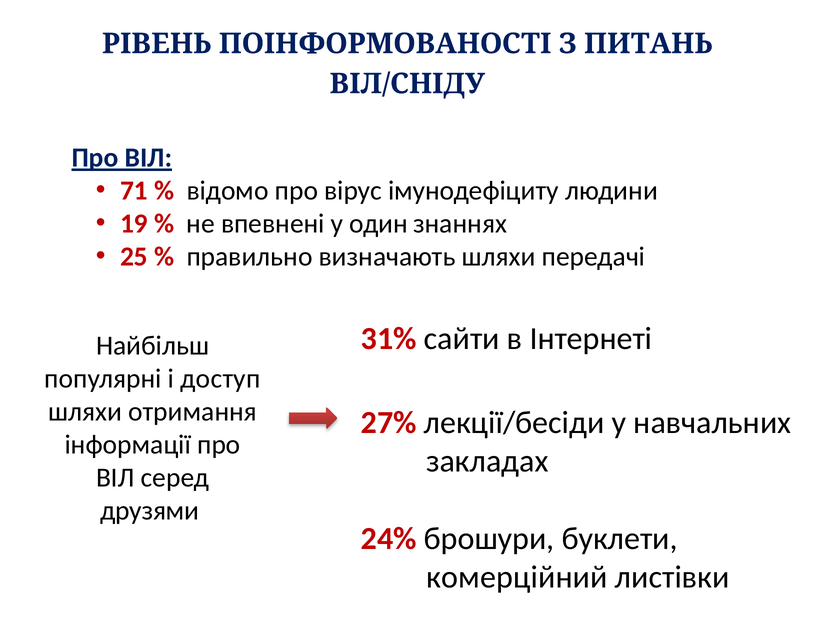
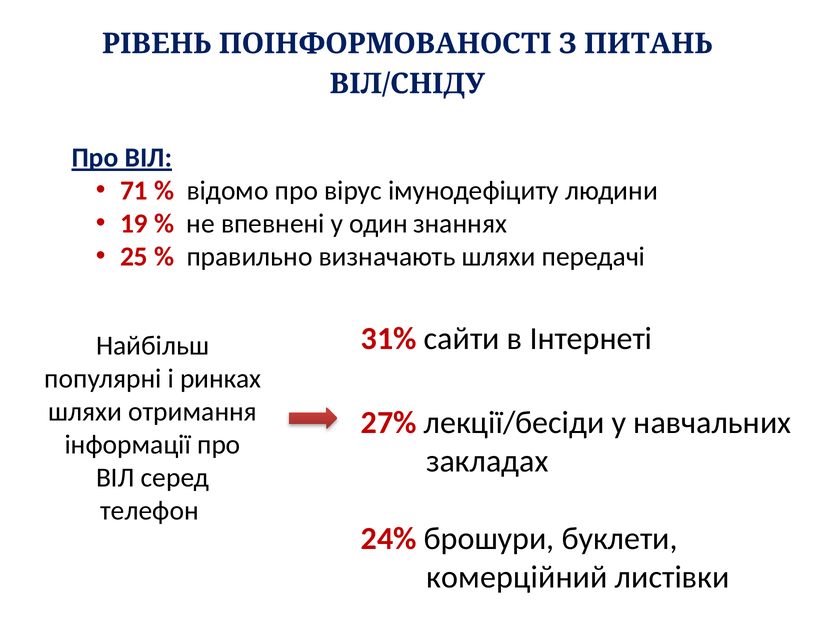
доступ: доступ -> ринках
друзями: друзями -> телефон
